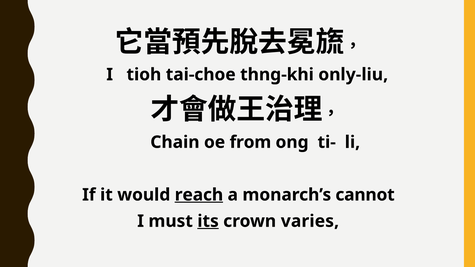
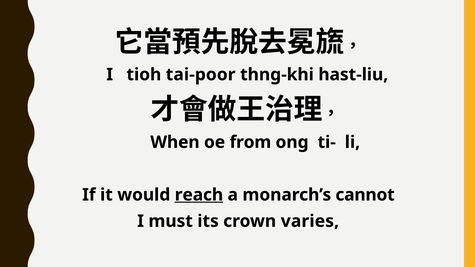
tai-choe: tai-choe -> tai-poor
only-liu: only-liu -> hast-liu
Chain: Chain -> When
its underline: present -> none
